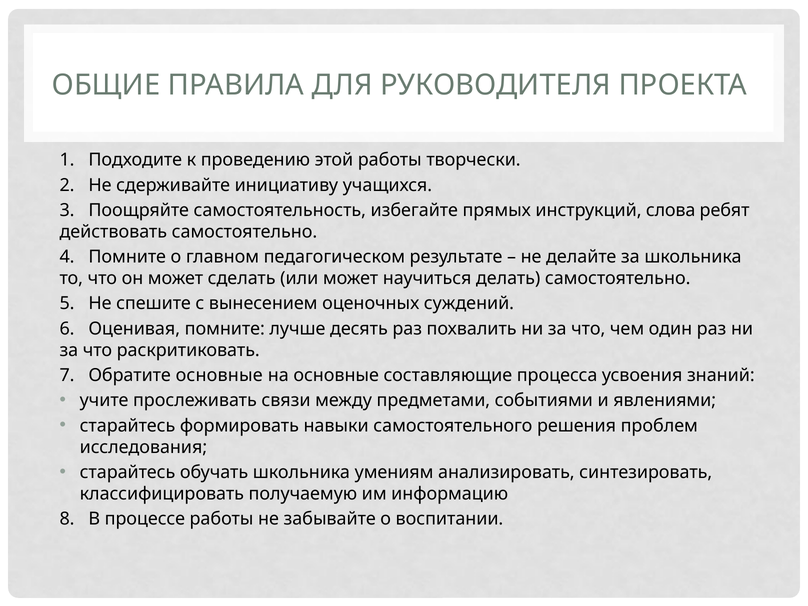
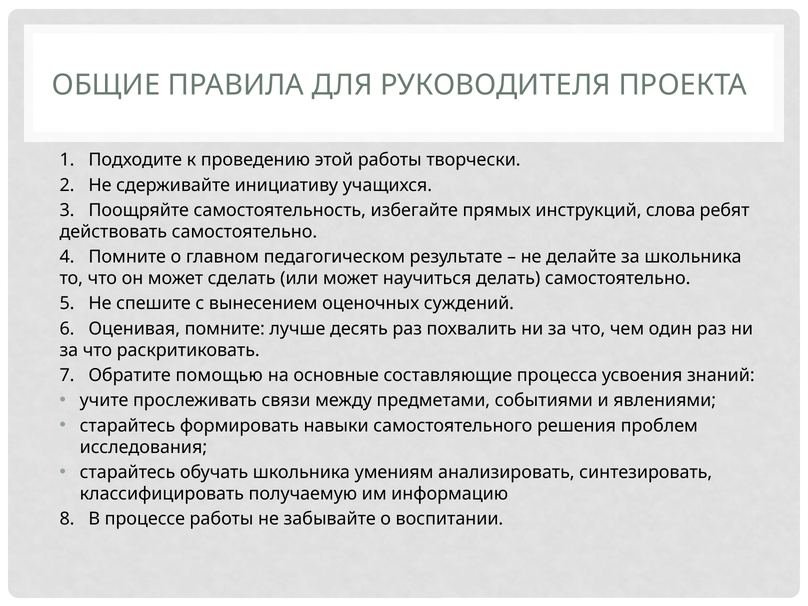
Обратите основные: основные -> помощью
